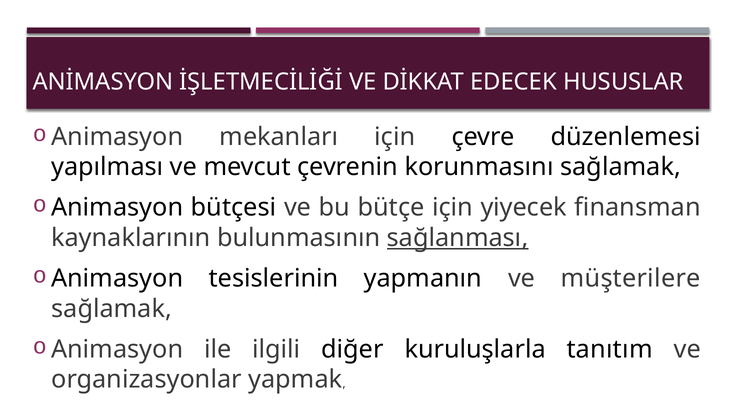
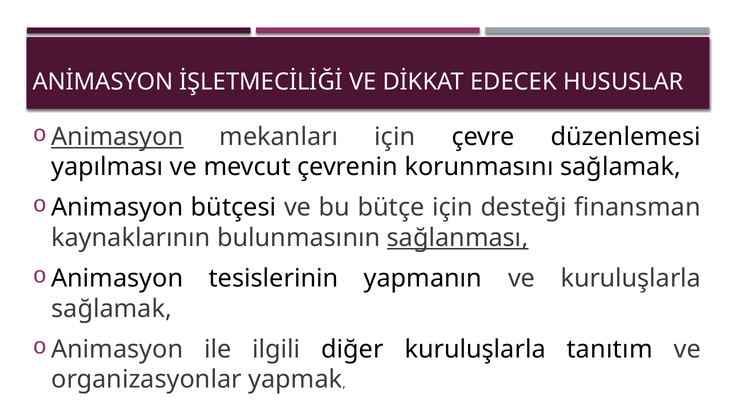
Animasyon at (117, 137) underline: none -> present
yiyecek: yiyecek -> desteği
ve müşterilere: müşterilere -> kuruluşlarla
